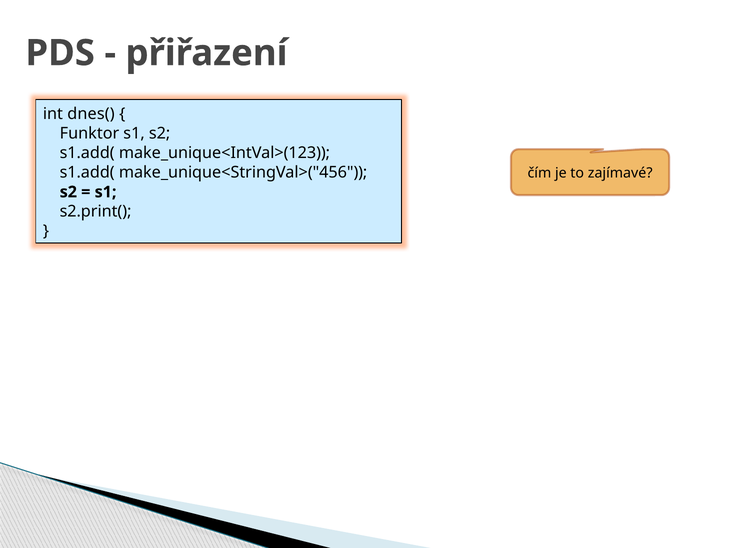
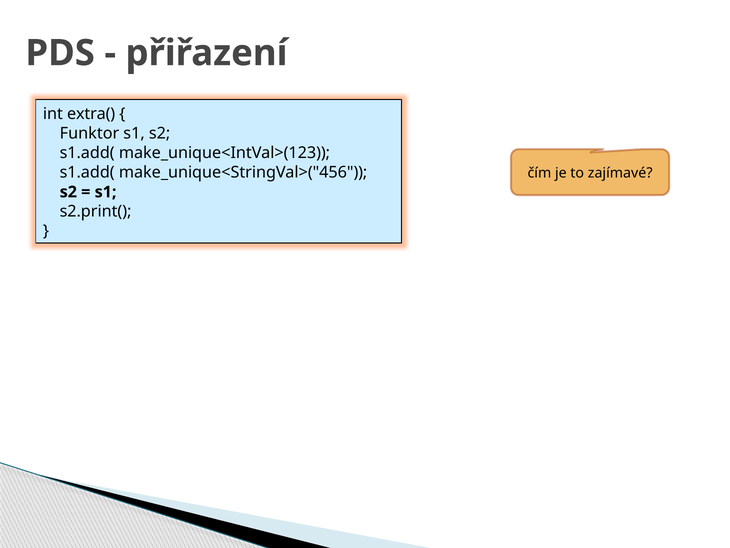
dnes(: dnes( -> extra(
